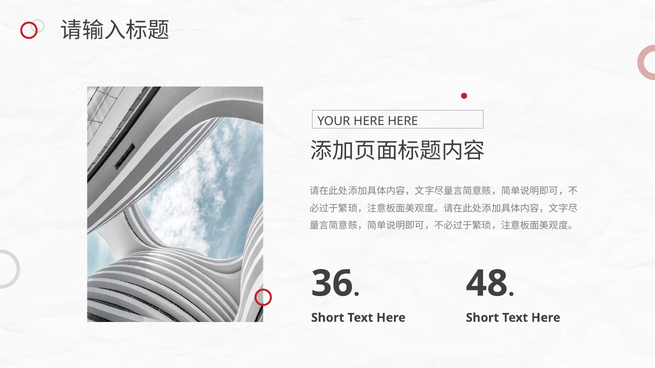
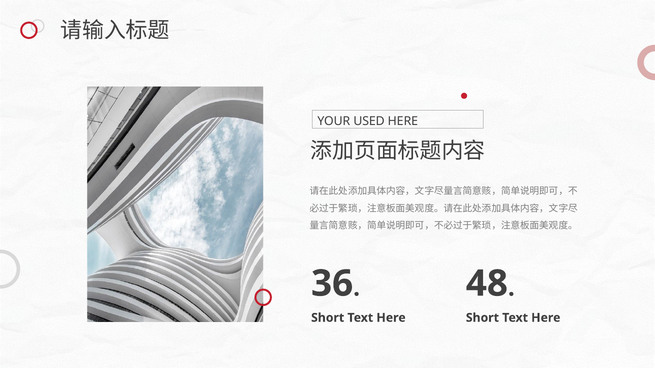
YOUR HERE: HERE -> USED
